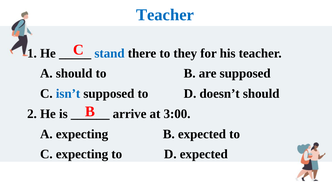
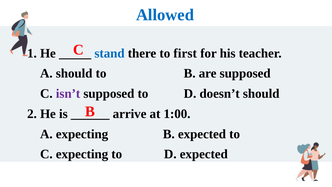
Teacher at (165, 15): Teacher -> Allowed
they: they -> first
isn’t colour: blue -> purple
3:00: 3:00 -> 1:00
